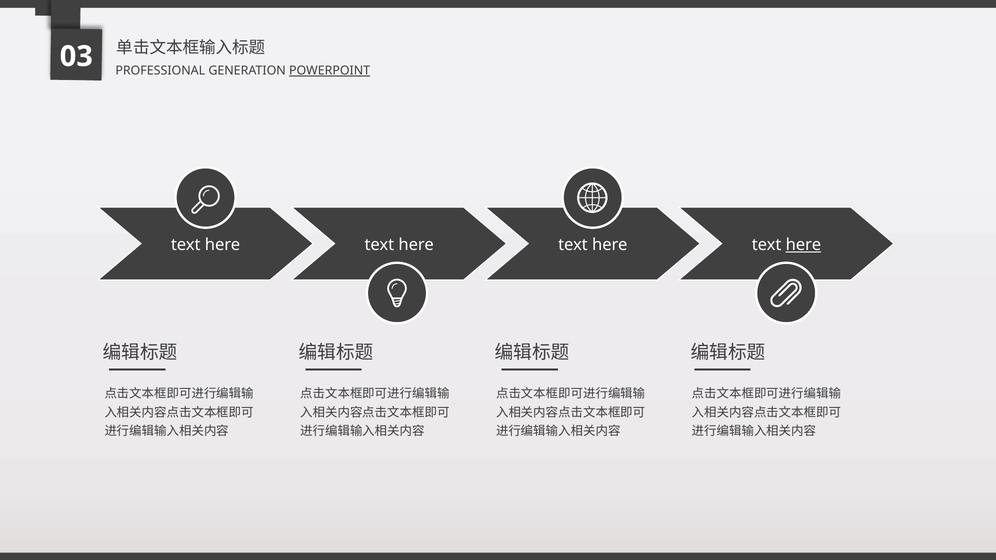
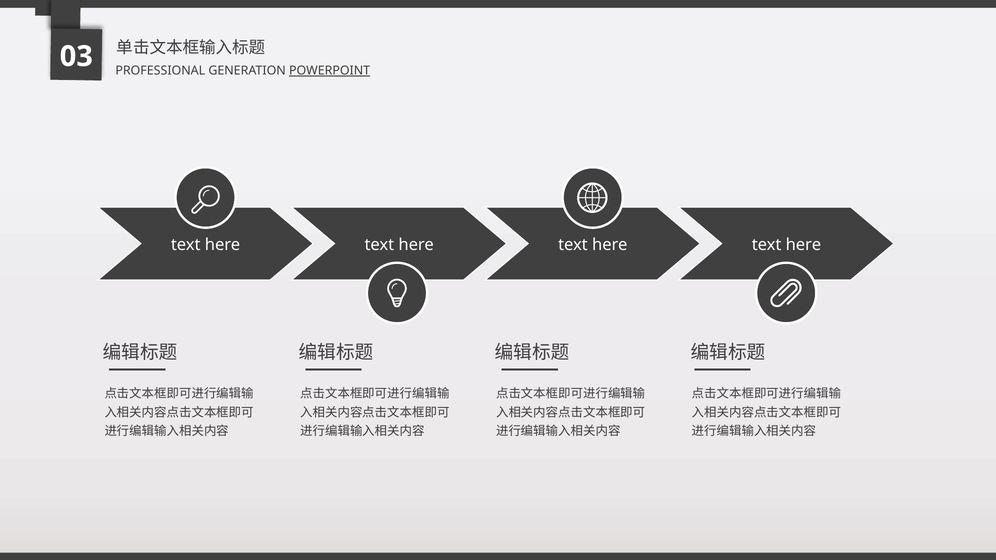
here at (803, 245) underline: present -> none
